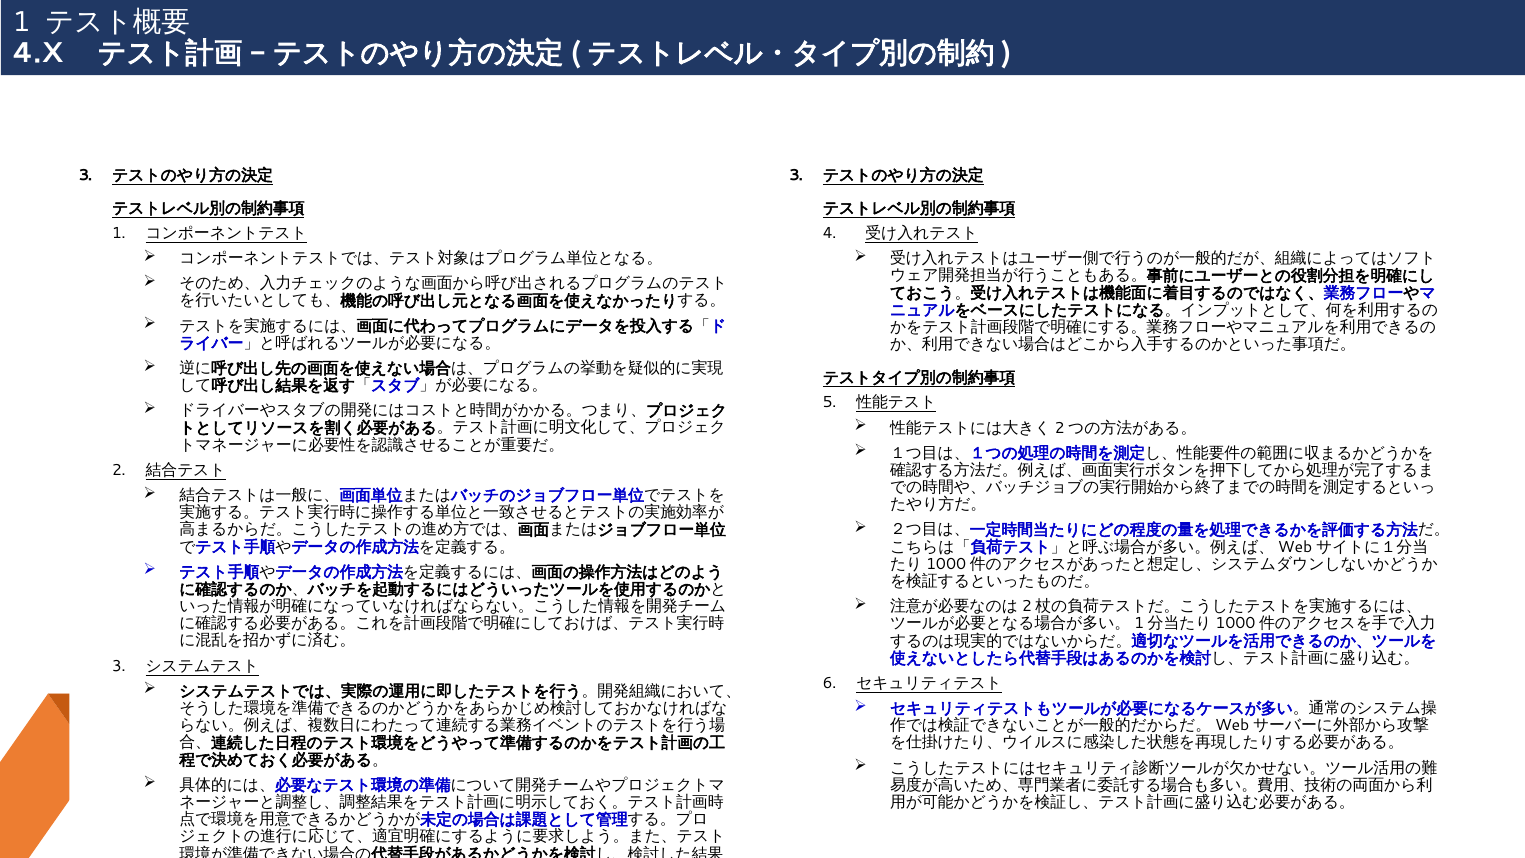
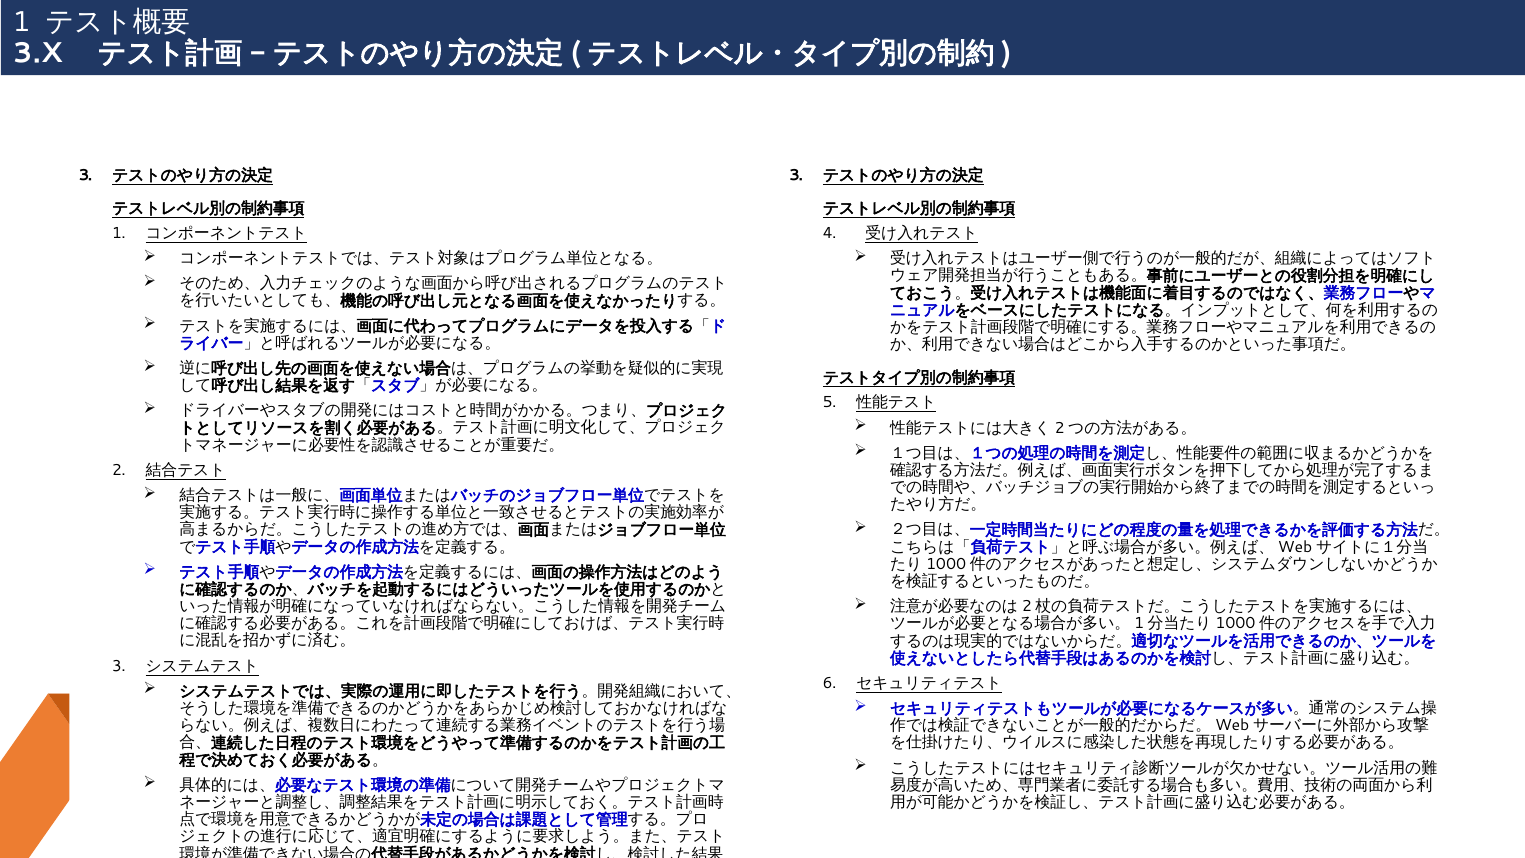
4.X: 4.X -> 3.X
